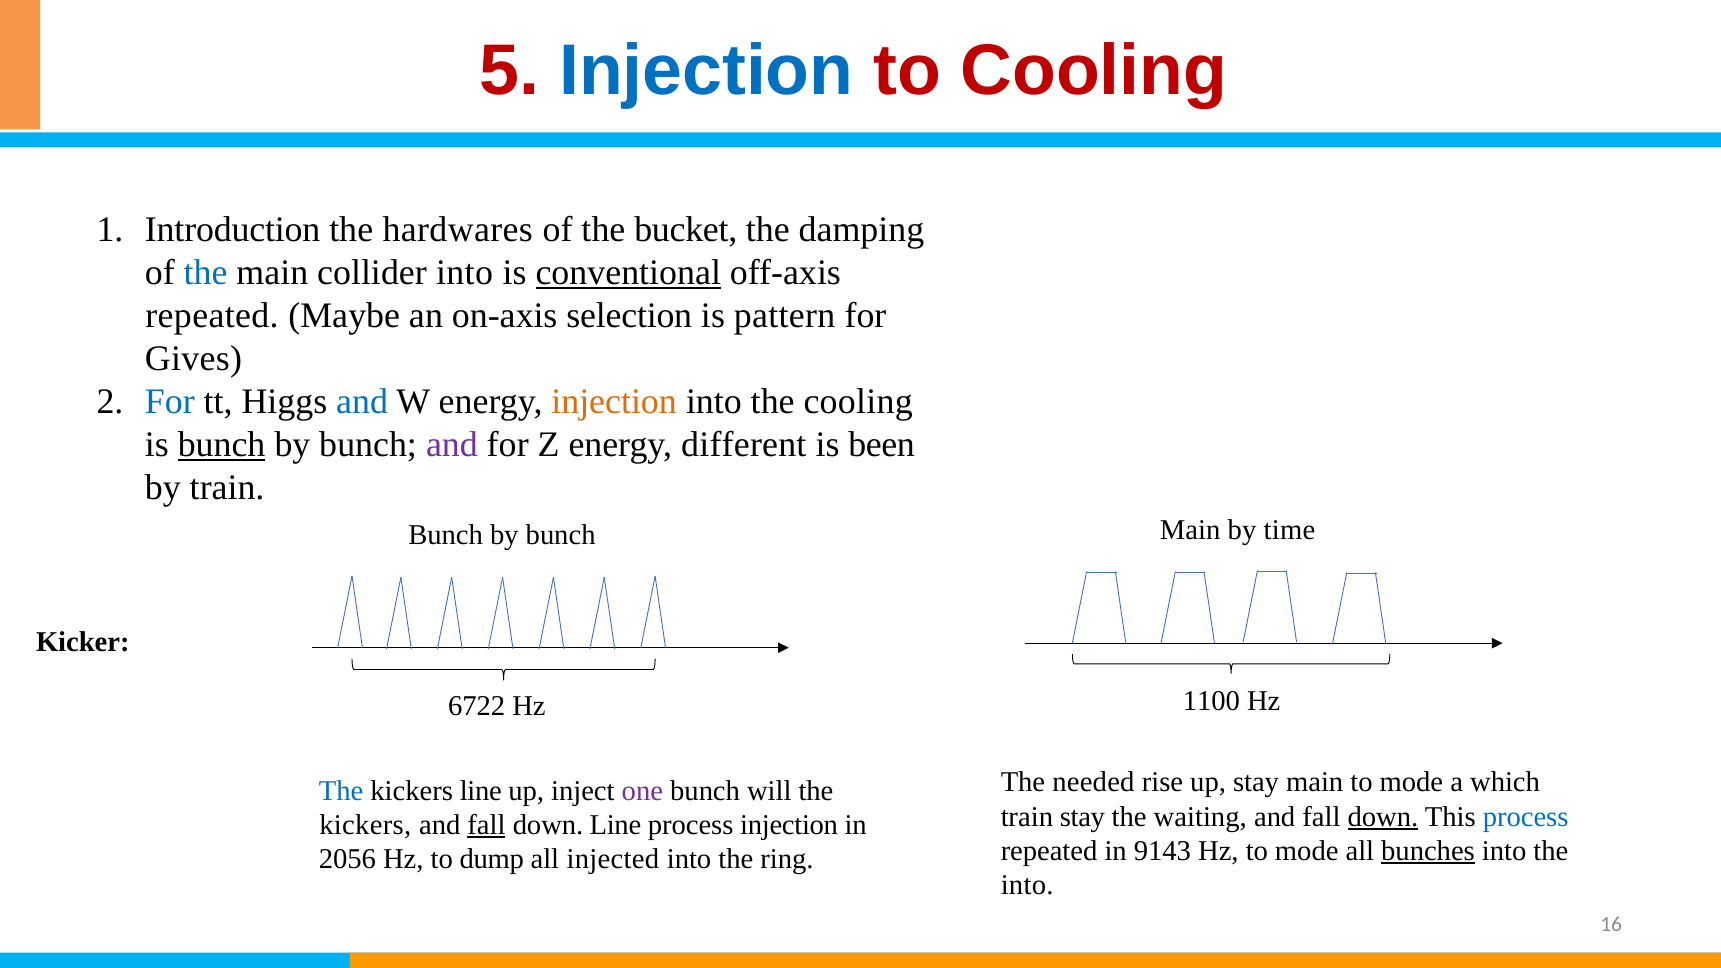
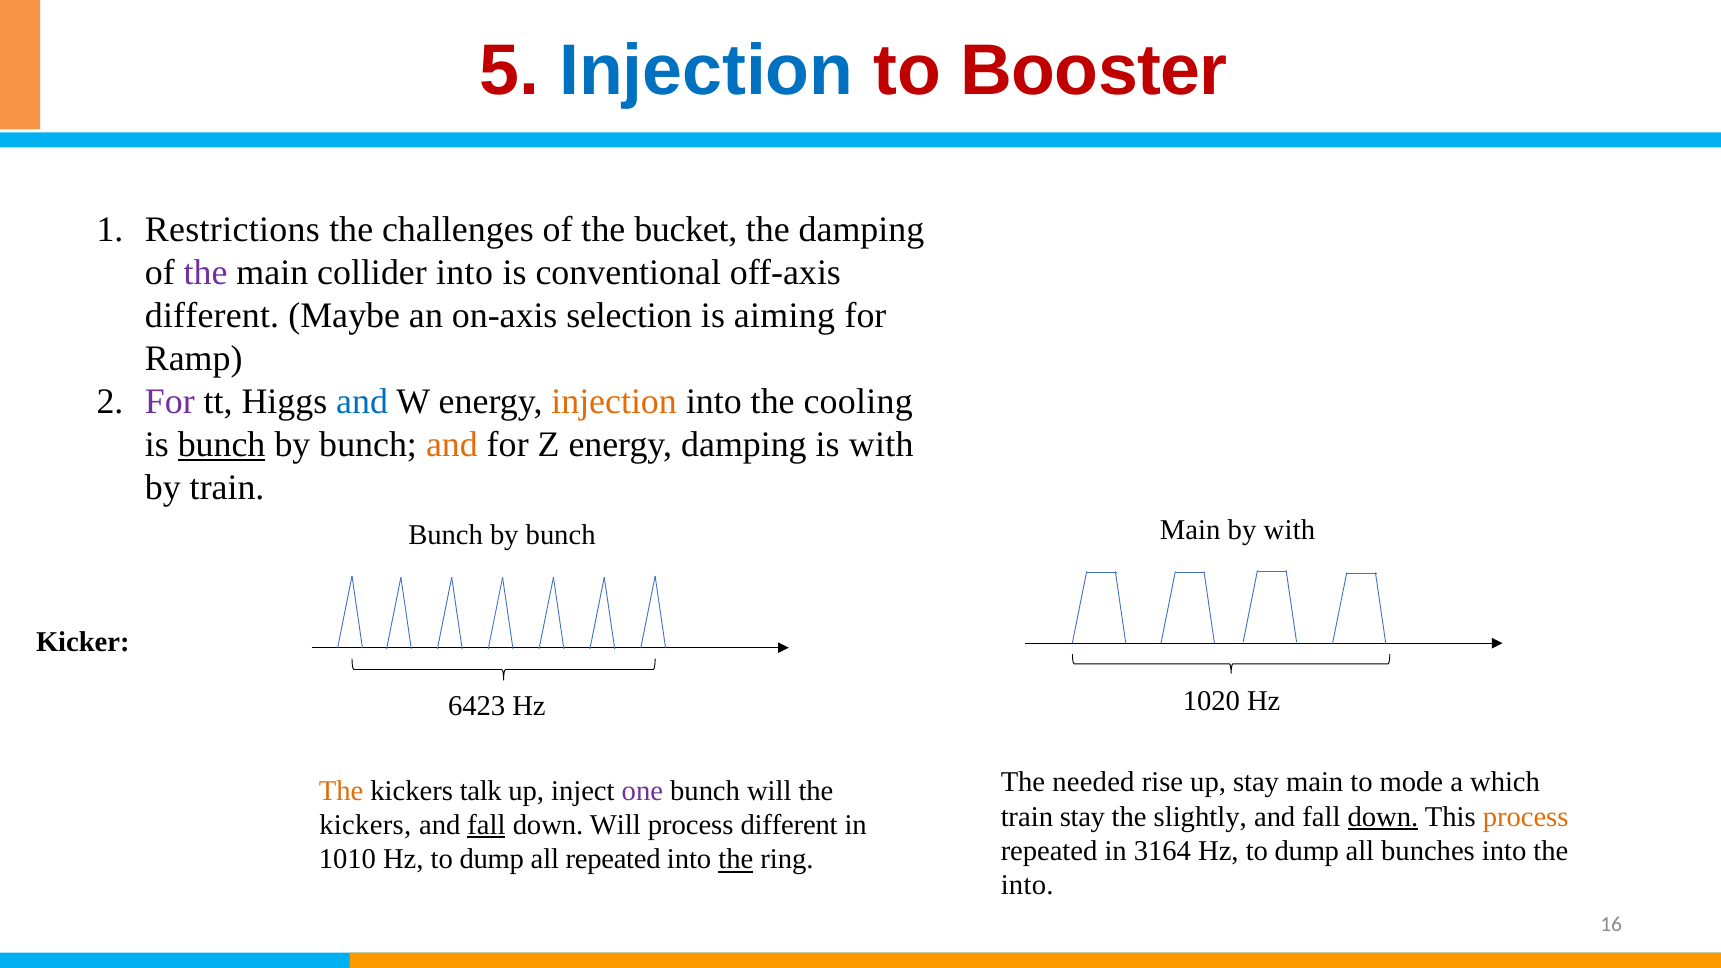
to Cooling: Cooling -> Booster
Introduction: Introduction -> Restrictions
hardwares: hardwares -> challenges
the at (206, 273) colour: blue -> purple
conventional underline: present -> none
repeated at (212, 316): repeated -> different
pattern: pattern -> aiming
Gives: Gives -> Ramp
For at (170, 402) colour: blue -> purple
and at (452, 445) colour: purple -> orange
energy different: different -> damping
is been: been -> with
by time: time -> with
1100: 1100 -> 1020
6722: 6722 -> 6423
The at (341, 791) colour: blue -> orange
kickers line: line -> talk
waiting: waiting -> slightly
process at (1526, 817) colour: blue -> orange
down Line: Line -> Will
process injection: injection -> different
9143: 9143 -> 3164
mode at (1307, 851): mode -> dump
bunches underline: present -> none
2056: 2056 -> 1010
all injected: injected -> repeated
the at (736, 859) underline: none -> present
